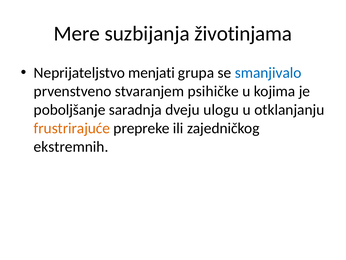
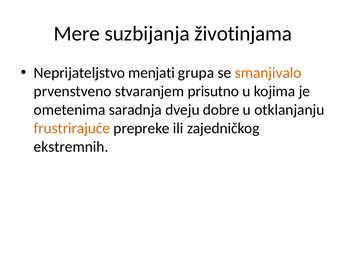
smanjivalo colour: blue -> orange
psihičke: psihičke -> prisutno
poboljšanje: poboljšanje -> ometenima
ulogu: ulogu -> dobre
